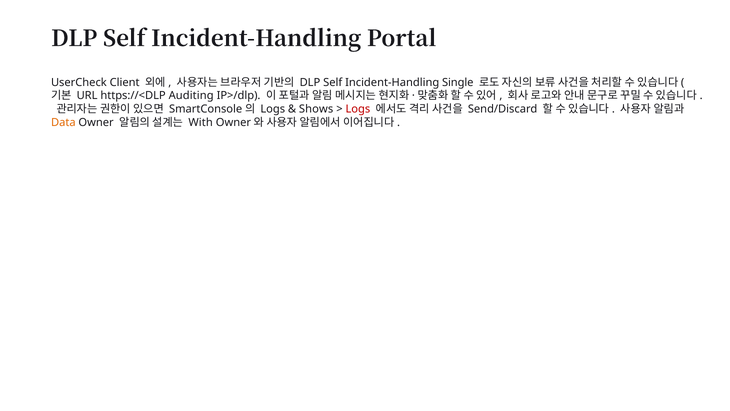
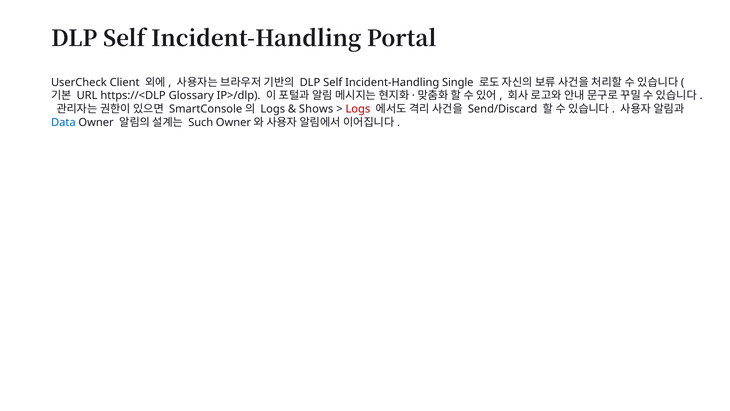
Auditing: Auditing -> Glossary
Data colour: orange -> blue
With: With -> Such
